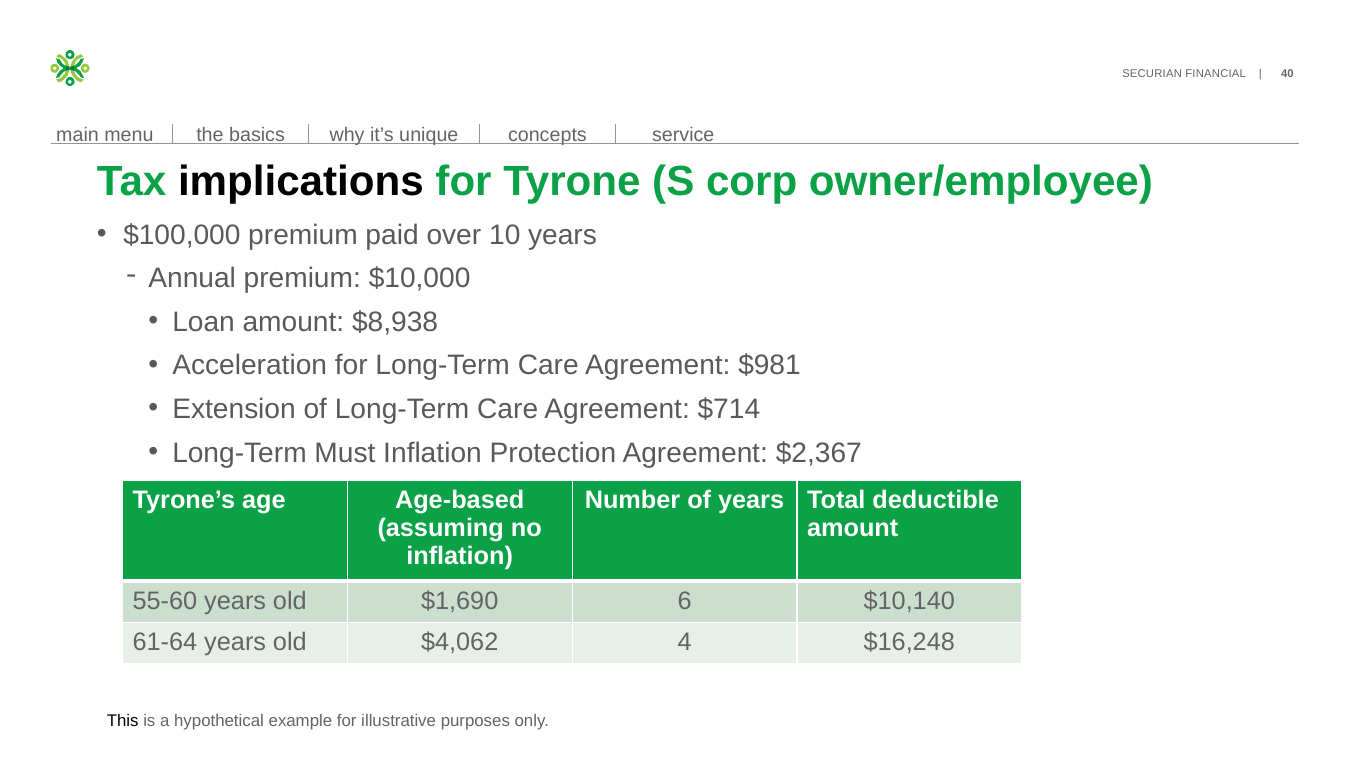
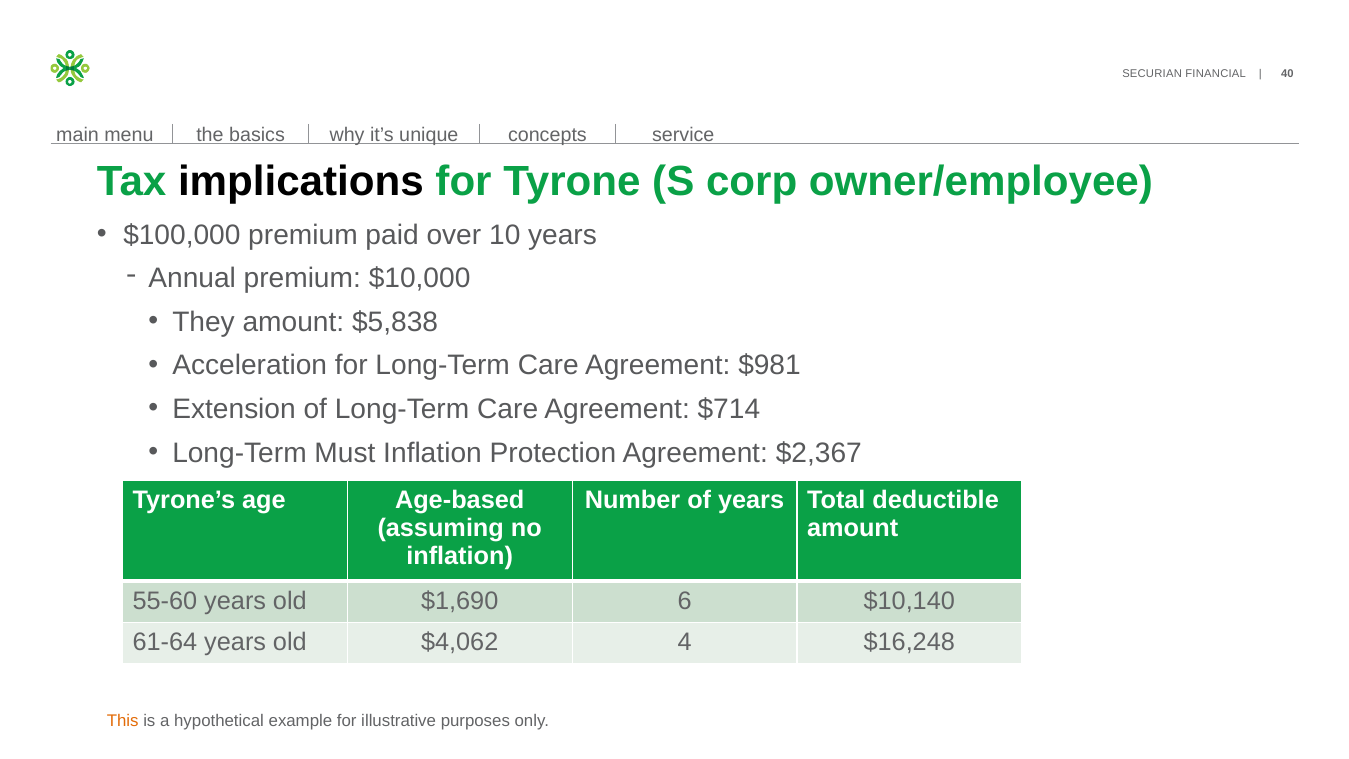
Loan: Loan -> They
$8,938: $8,938 -> $5,838
This colour: black -> orange
